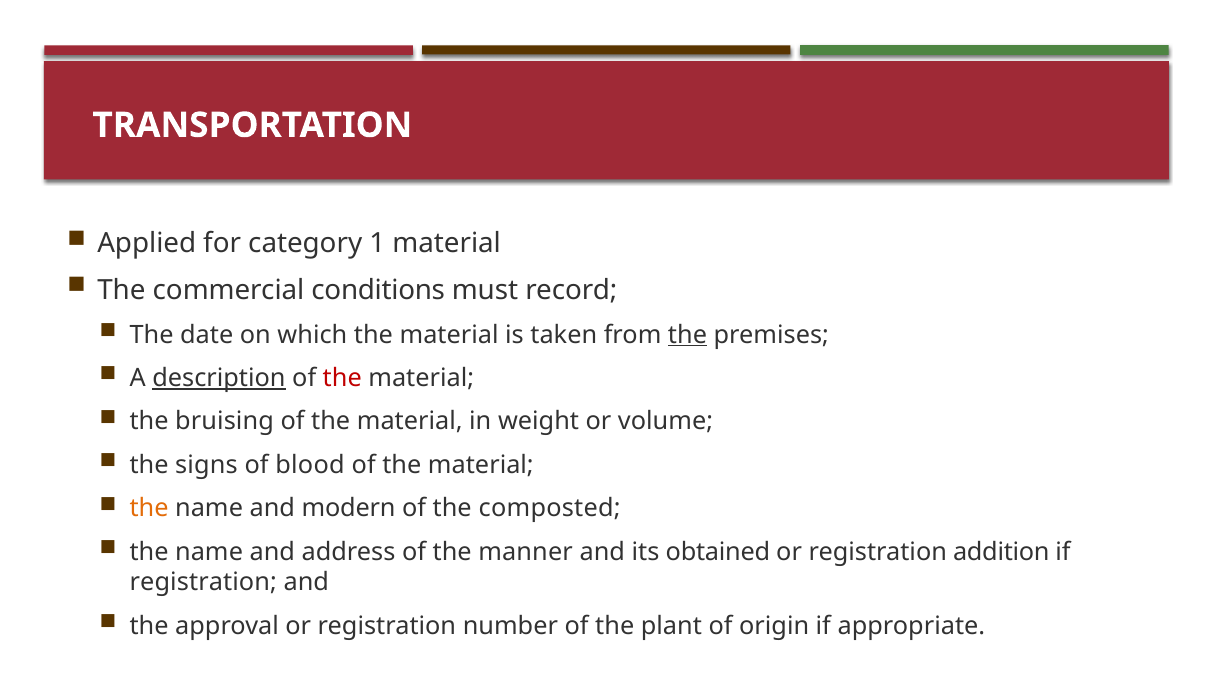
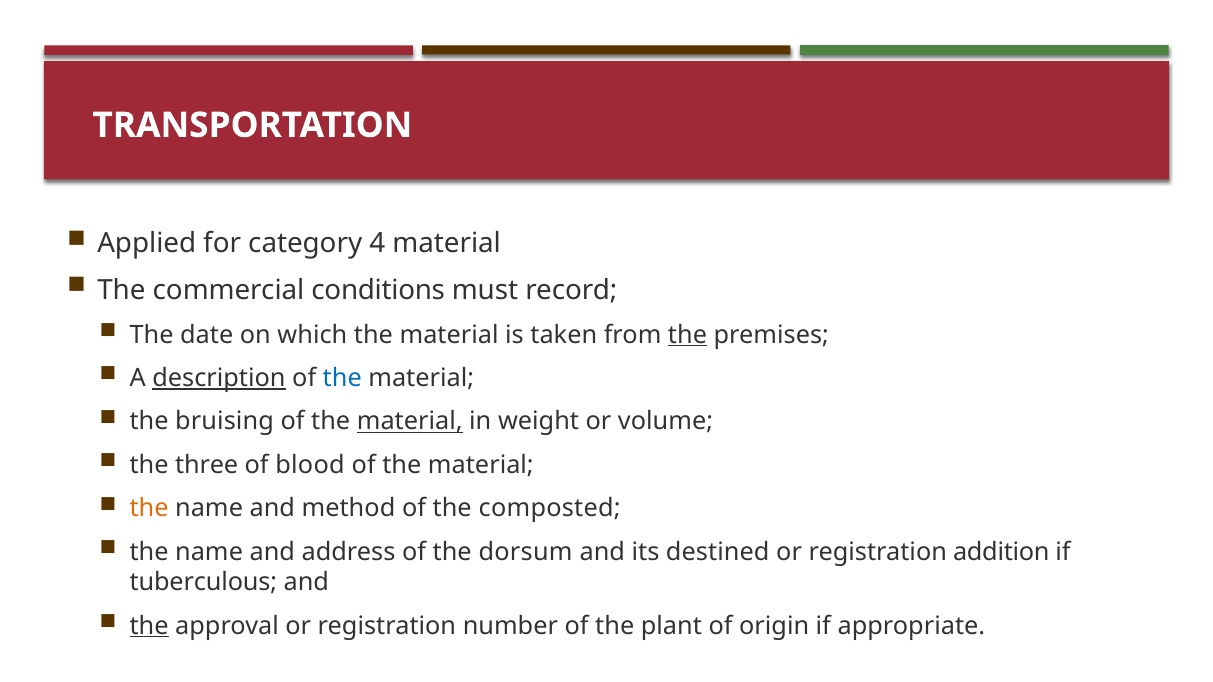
1: 1 -> 4
the at (342, 378) colour: red -> blue
material at (410, 422) underline: none -> present
signs: signs -> three
modern: modern -> method
manner: manner -> dorsum
obtained: obtained -> destined
registration at (203, 583): registration -> tuberculous
the at (149, 626) underline: none -> present
